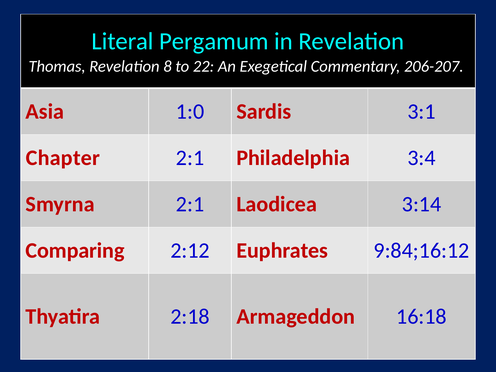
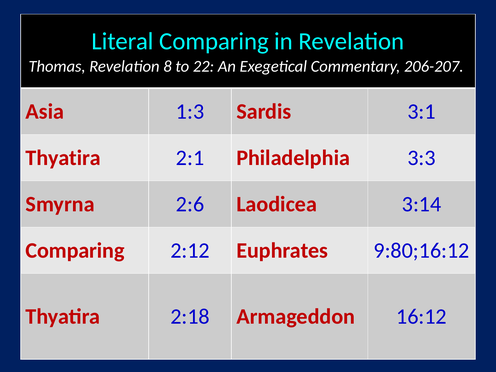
Literal Pergamum: Pergamum -> Comparing
1:0: 1:0 -> 1:3
Chapter at (63, 158): Chapter -> Thyatira
3:4: 3:4 -> 3:3
Smyrna 2:1: 2:1 -> 2:6
9:84;16:12: 9:84;16:12 -> 9:80;16:12
16:18: 16:18 -> 16:12
